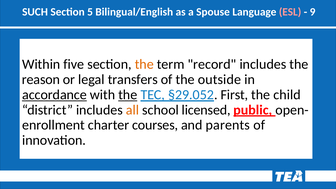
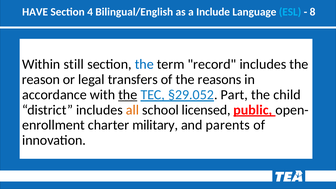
SUCH: SUCH -> HAVE
5: 5 -> 4
Spouse: Spouse -> Include
ESL colour: pink -> light blue
9: 9 -> 8
five: five -> still
the at (144, 64) colour: orange -> blue
outside: outside -> reasons
accordance underline: present -> none
First: First -> Part
courses: courses -> military
